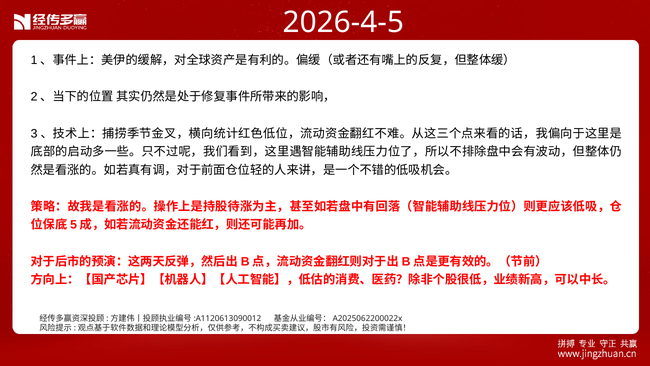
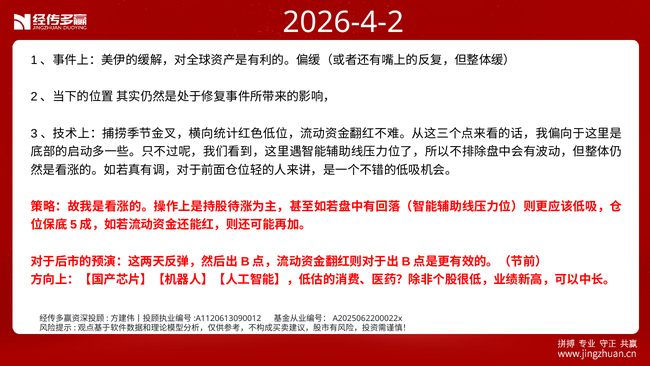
2026-4-5: 2026-4-5 -> 2026-4-2
